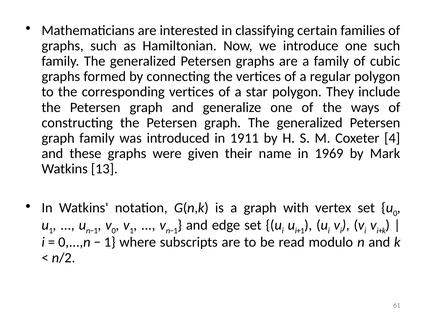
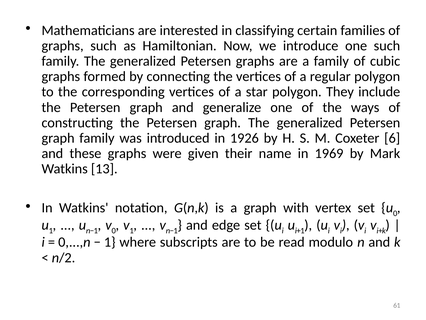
1911: 1911 -> 1926
4: 4 -> 6
